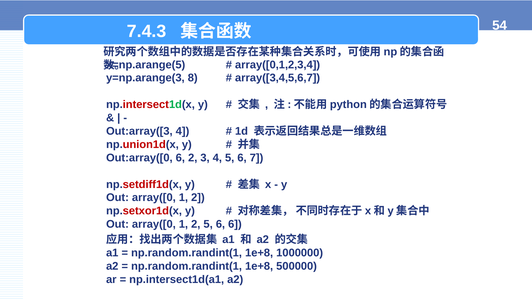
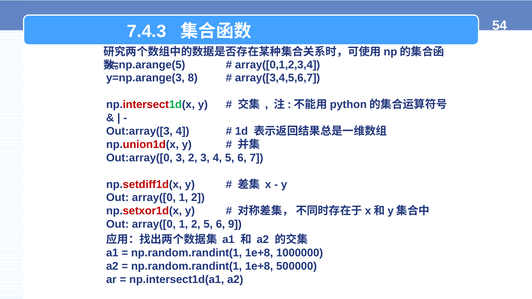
Out:array([0 6: 6 -> 3
6 6: 6 -> 9
